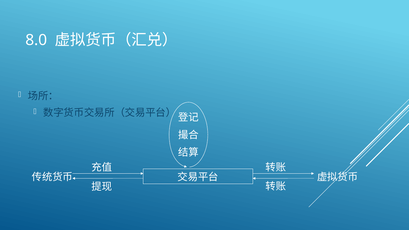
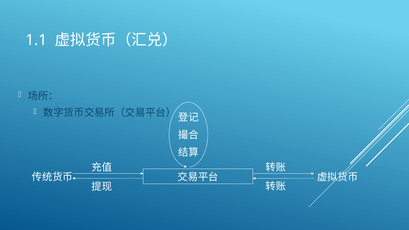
8.0: 8.0 -> 1.1
